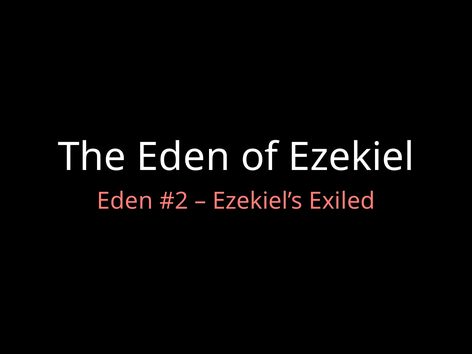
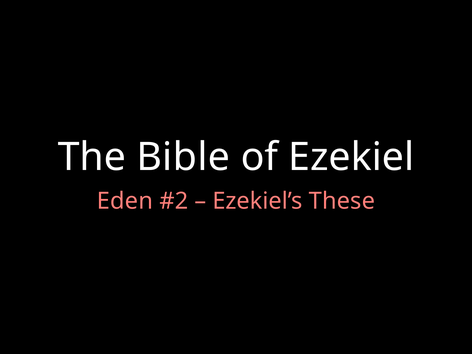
The Eden: Eden -> Bible
Exiled: Exiled -> These
